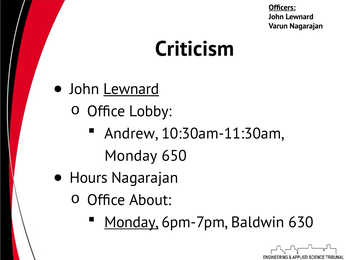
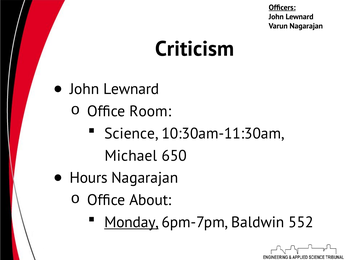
Lewnard at (131, 89) underline: present -> none
Lobby: Lobby -> Room
Andrew: Andrew -> Science
Monday at (131, 155): Monday -> Michael
630: 630 -> 552
